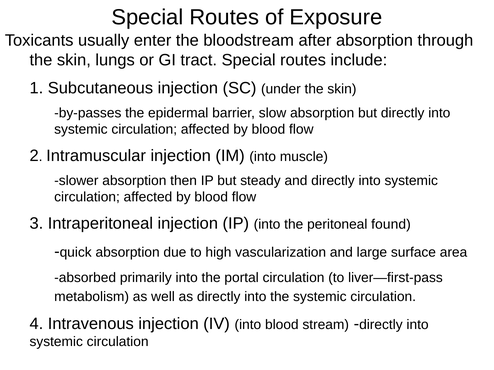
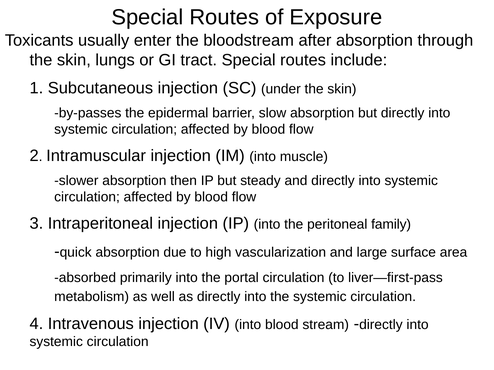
found: found -> family
